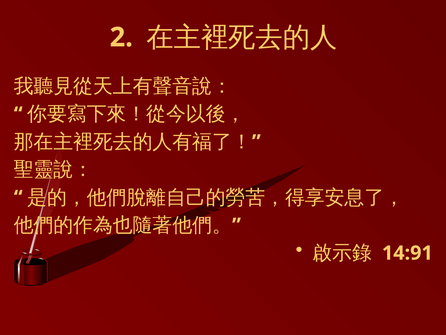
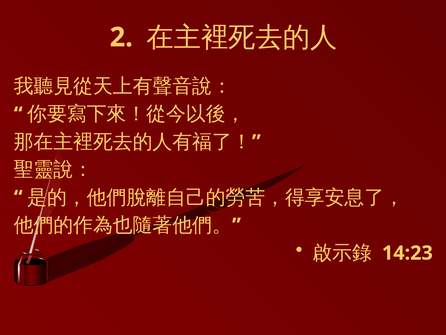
14:91: 14:91 -> 14:23
